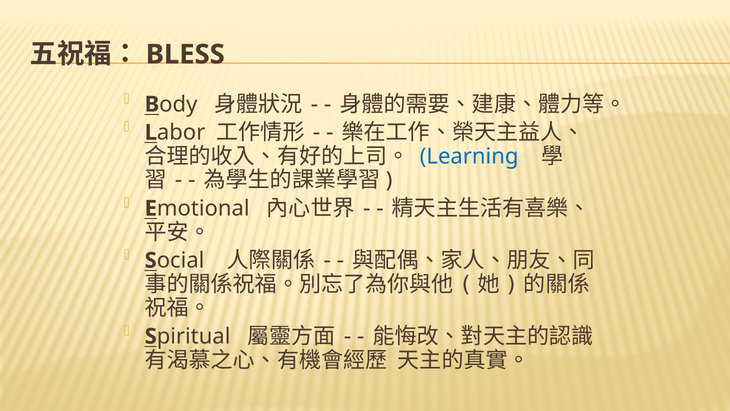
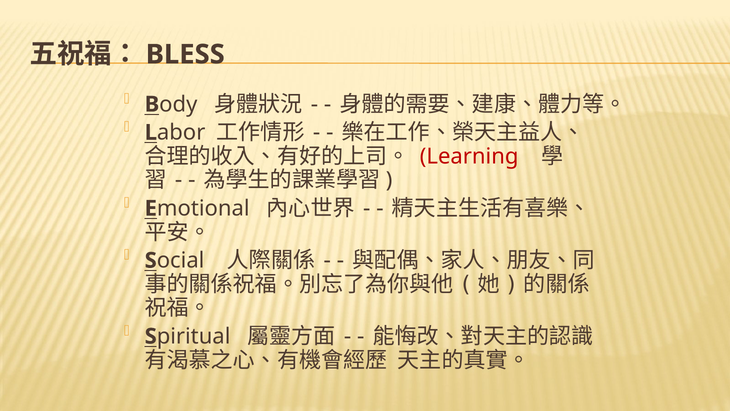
Learning colour: blue -> red
